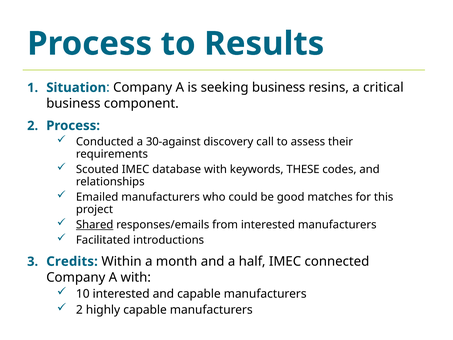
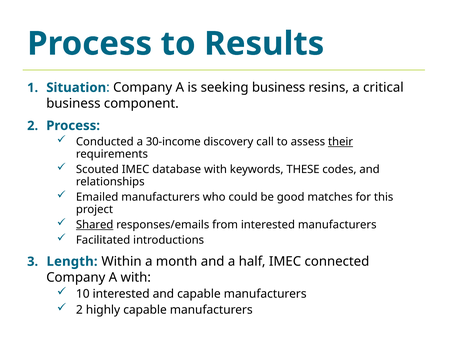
30-against: 30-against -> 30-income
their underline: none -> present
Credits: Credits -> Length
